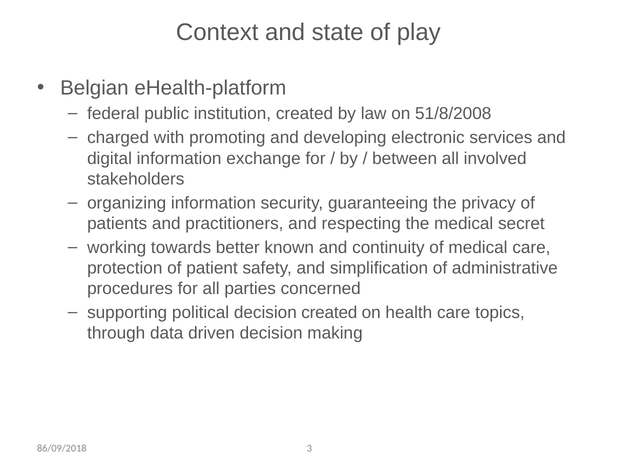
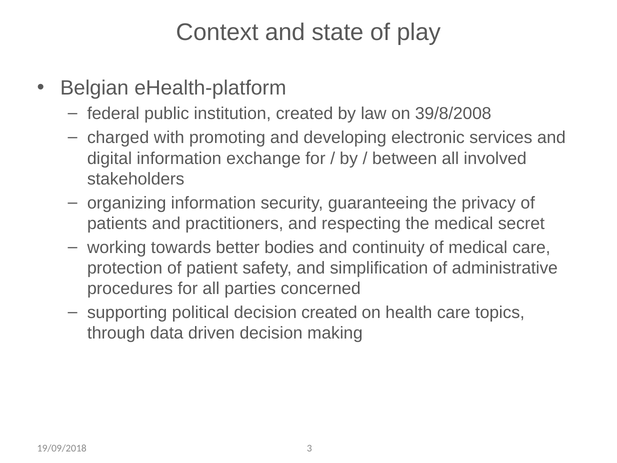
51/8/2008: 51/8/2008 -> 39/8/2008
known: known -> bodies
86/09/2018: 86/09/2018 -> 19/09/2018
